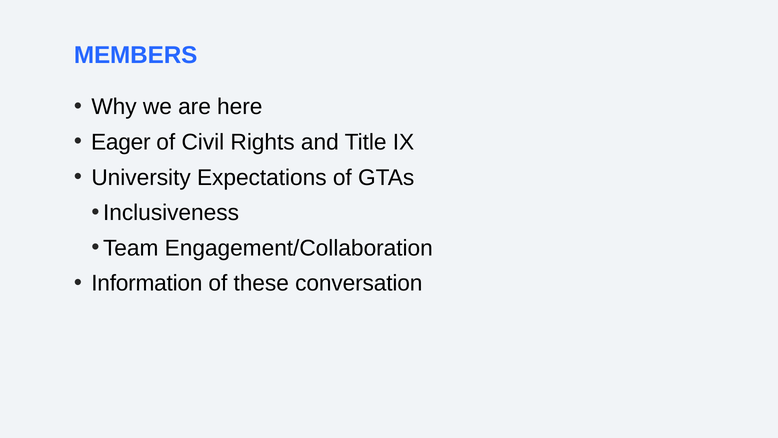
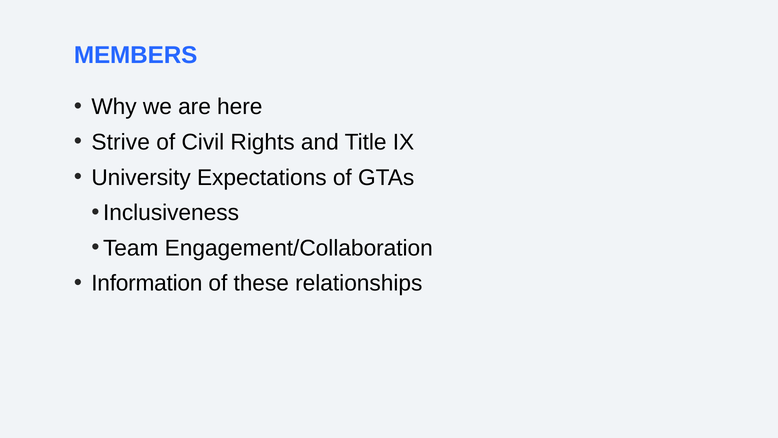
Eager: Eager -> Strive
conversation: conversation -> relationships
